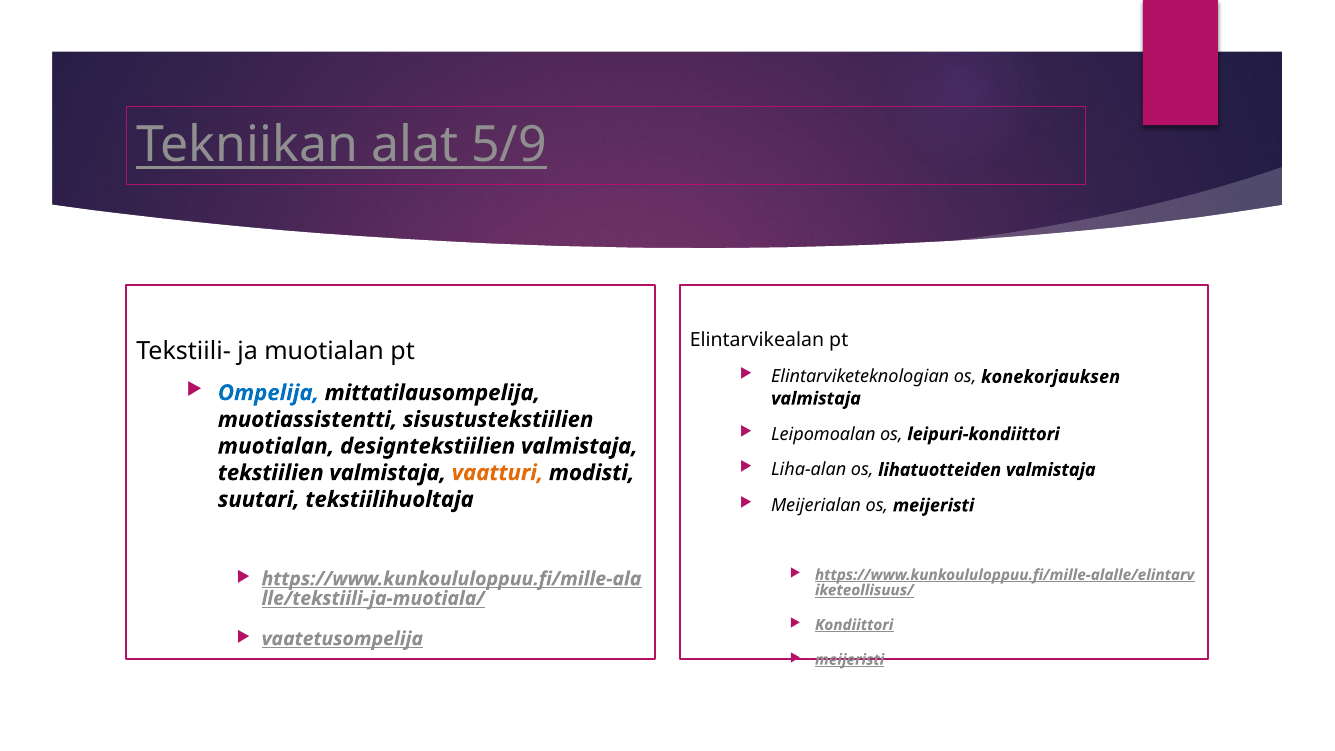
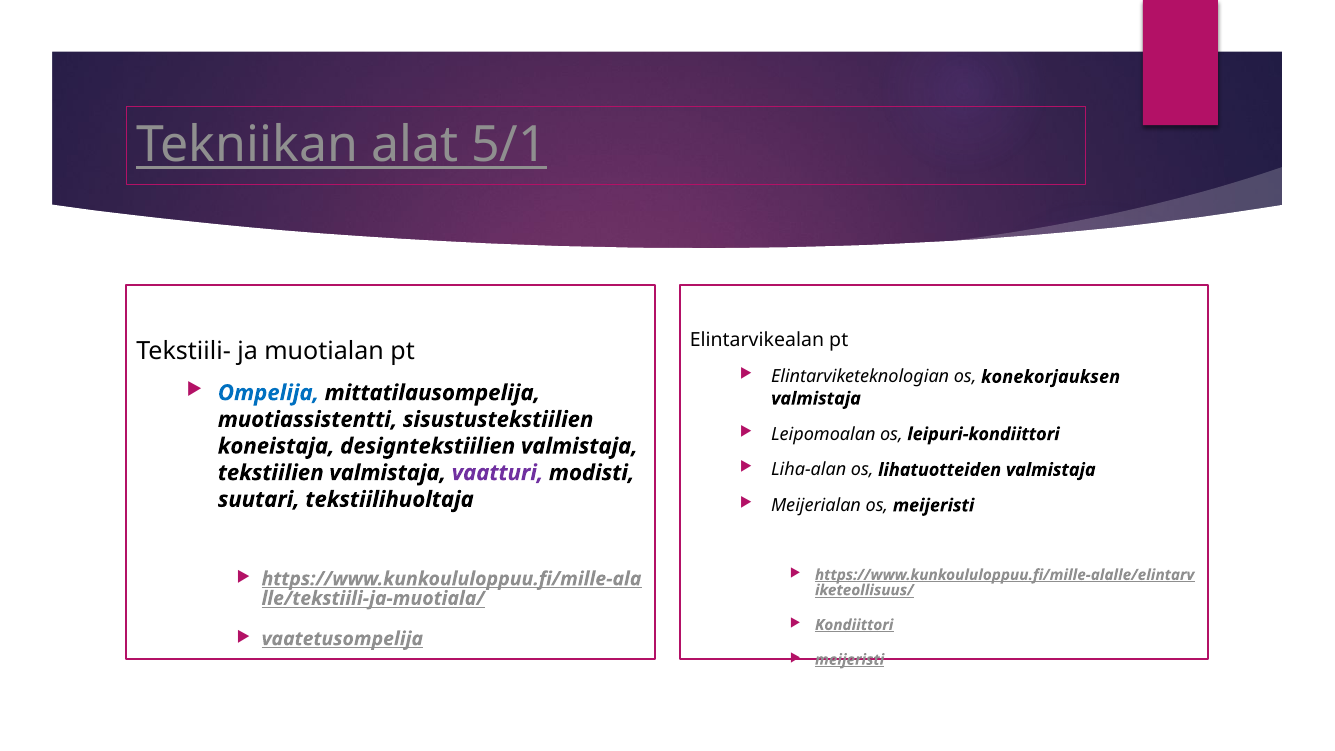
5/9: 5/9 -> 5/1
muotialan at (276, 446): muotialan -> koneistaja
vaatturi colour: orange -> purple
